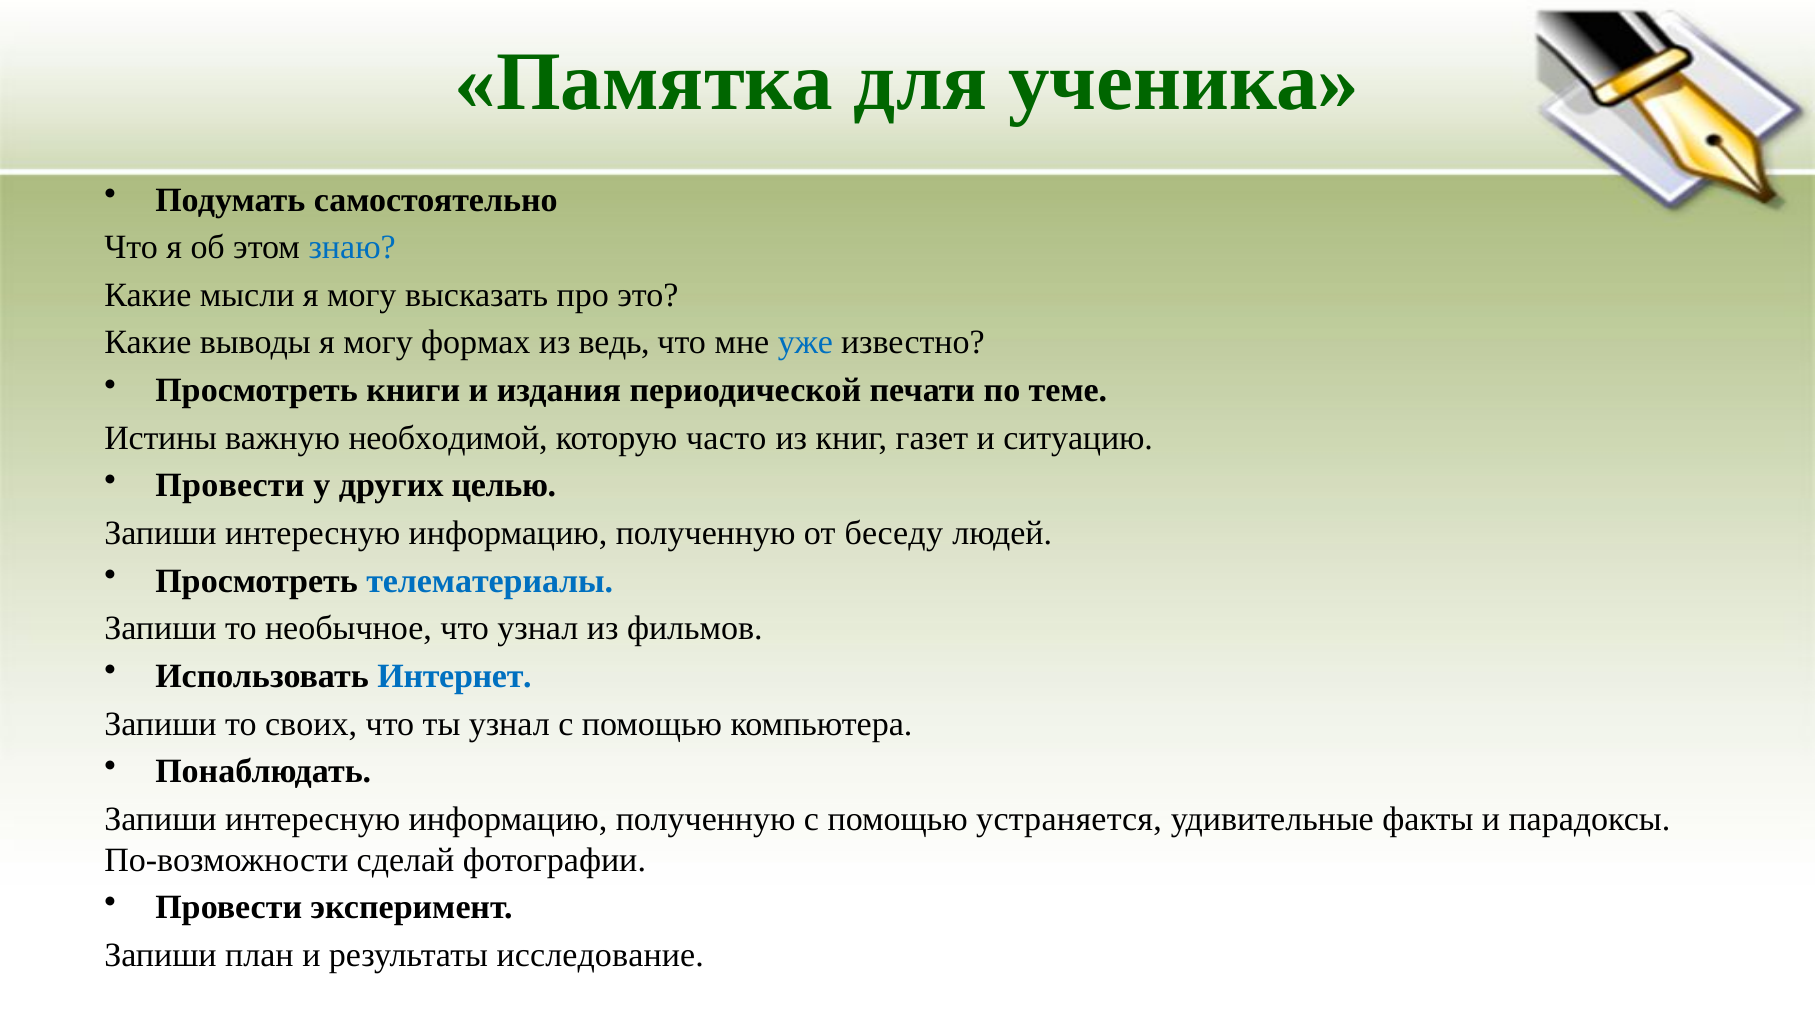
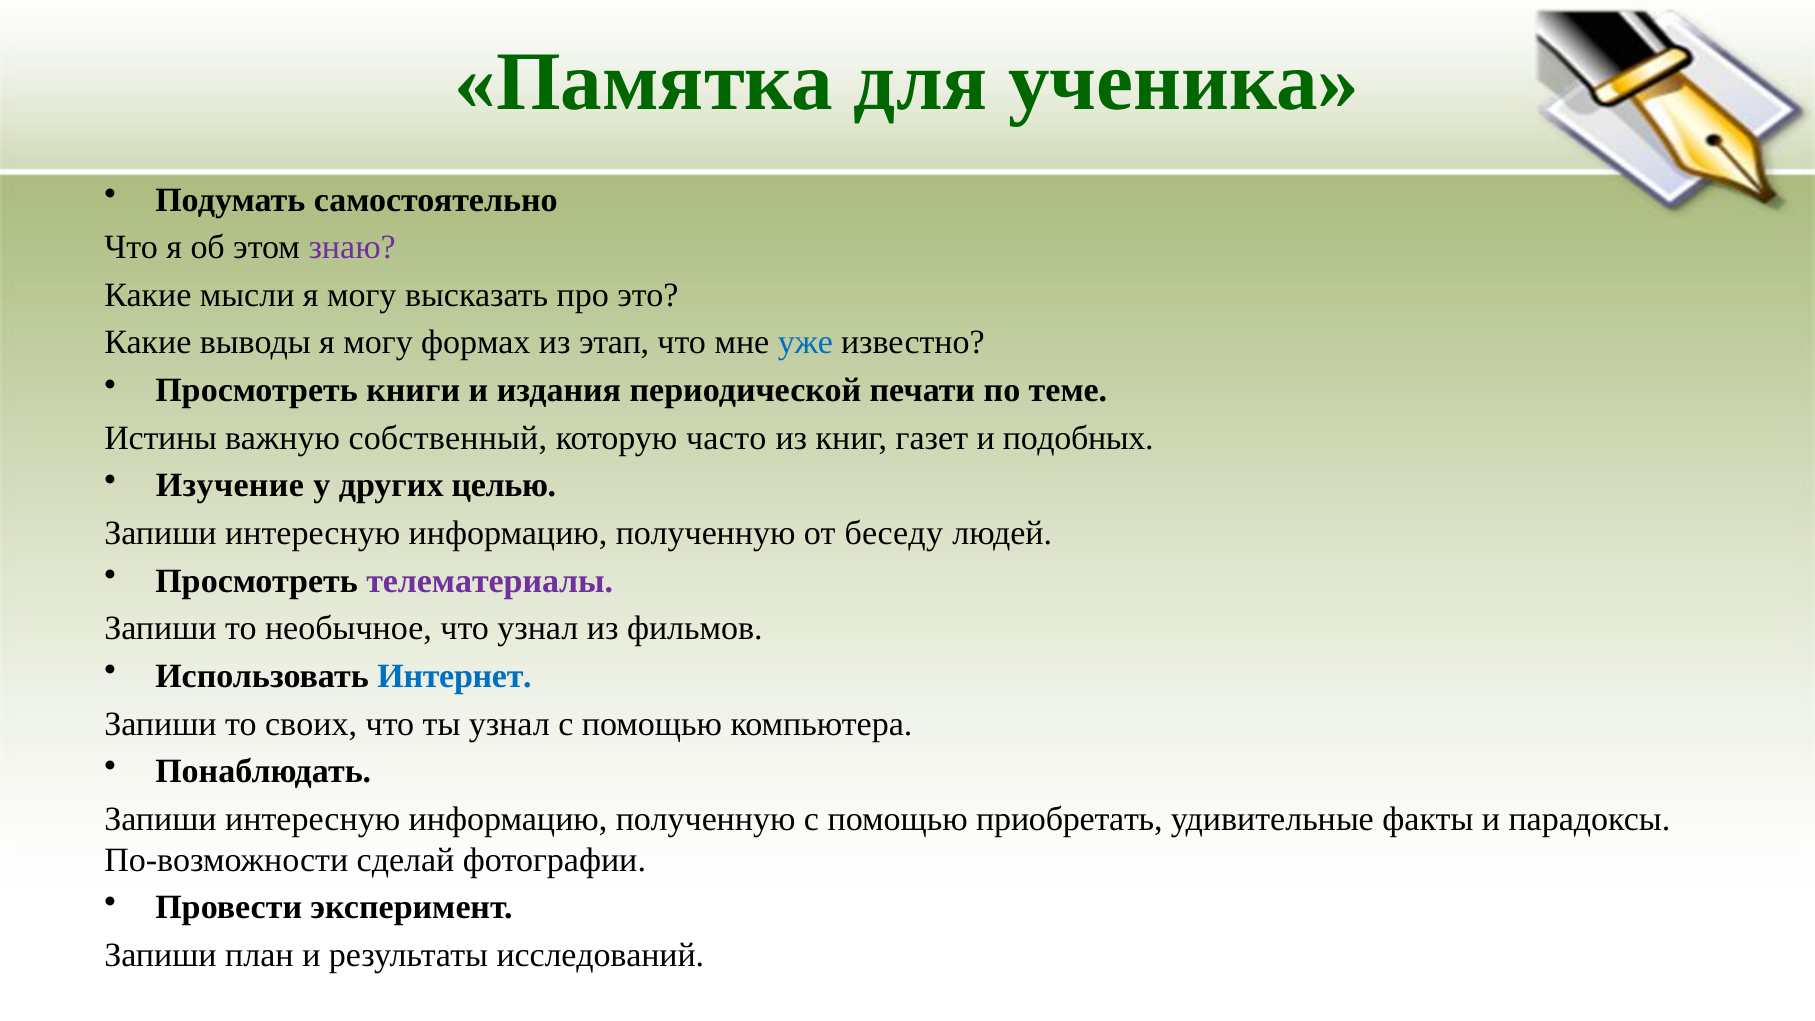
знаю colour: blue -> purple
ведь: ведь -> этап
необходимой: необходимой -> собственный
ситуацию: ситуацию -> подобных
Провести at (230, 486): Провести -> Изучение
телематериалы colour: blue -> purple
устраняется: устраняется -> приобретать
исследование: исследование -> исследований
